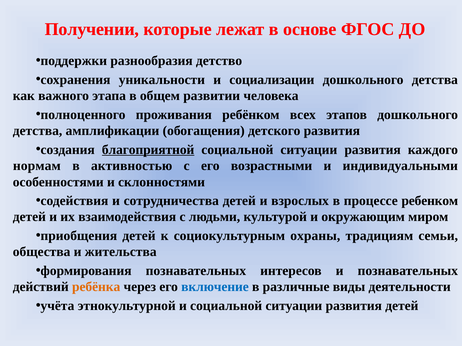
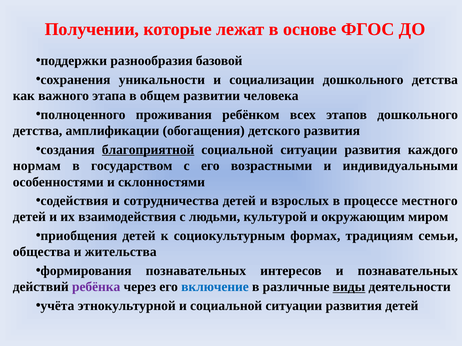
детство: детство -> базовой
активностью: активностью -> государством
ребенком: ребенком -> местного
охраны: охраны -> формах
ребёнка colour: orange -> purple
виды underline: none -> present
